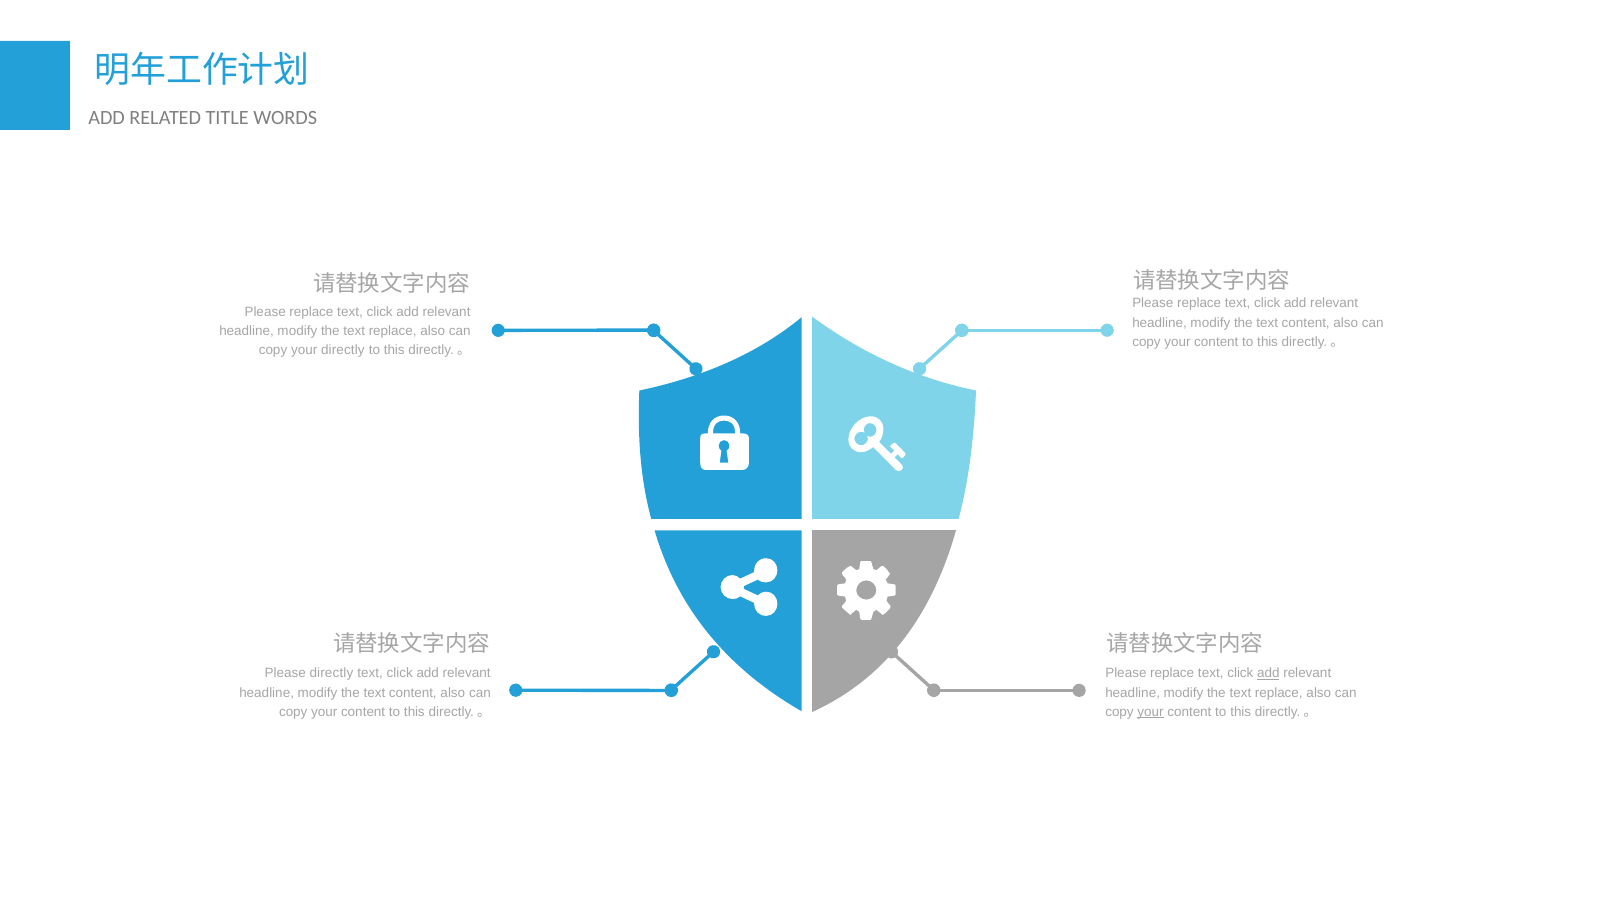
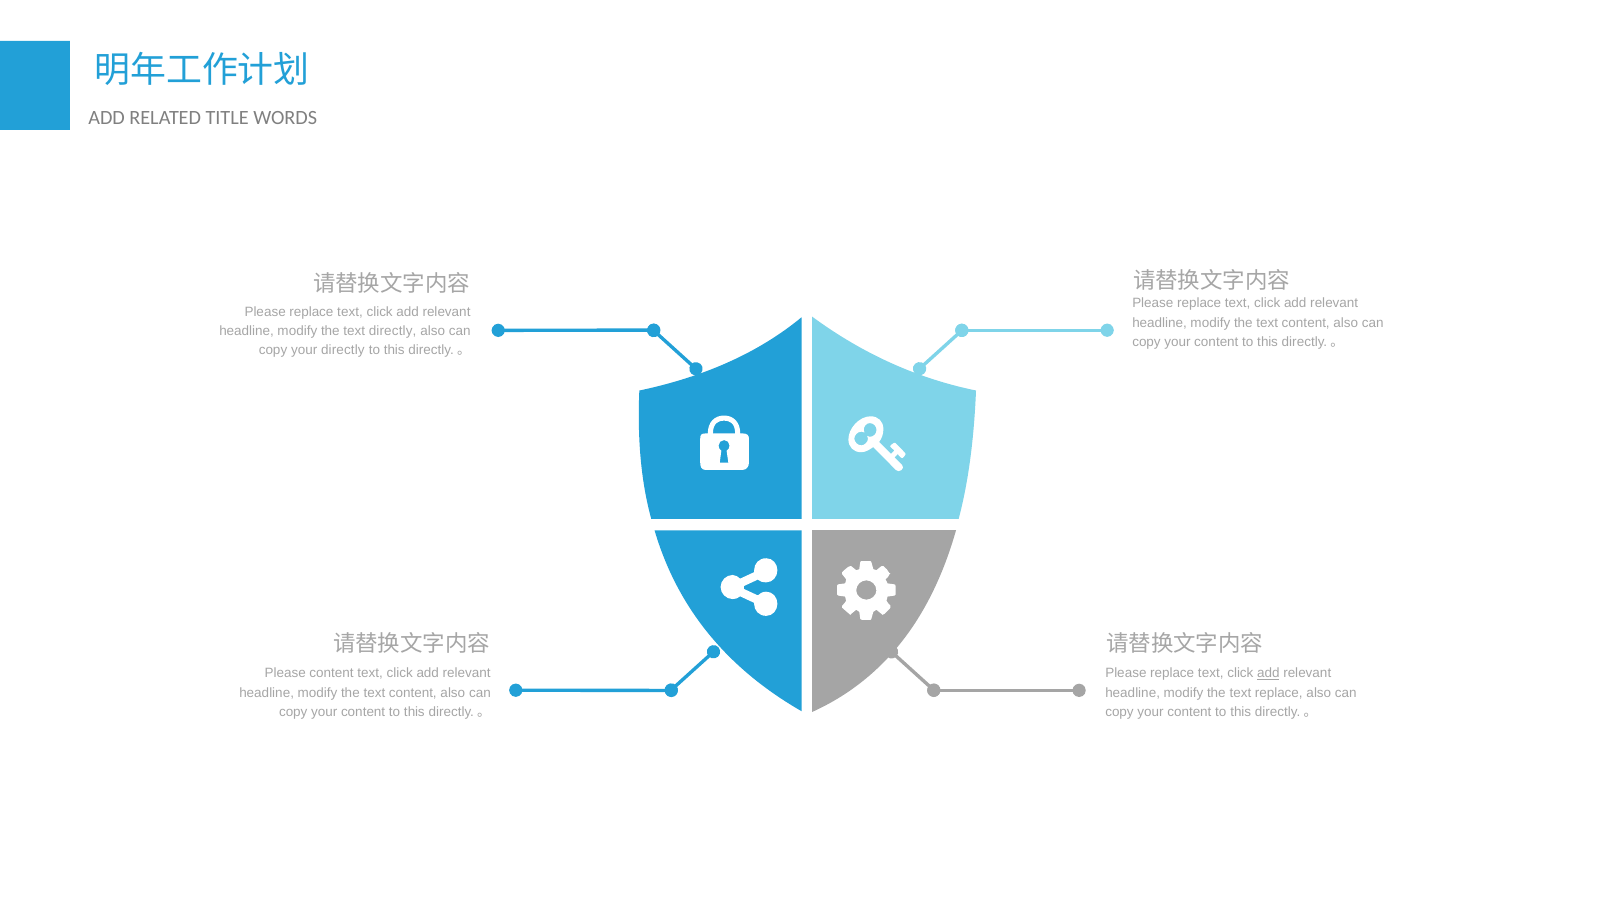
replace at (393, 331): replace -> directly
Please directly: directly -> content
your at (1151, 712) underline: present -> none
